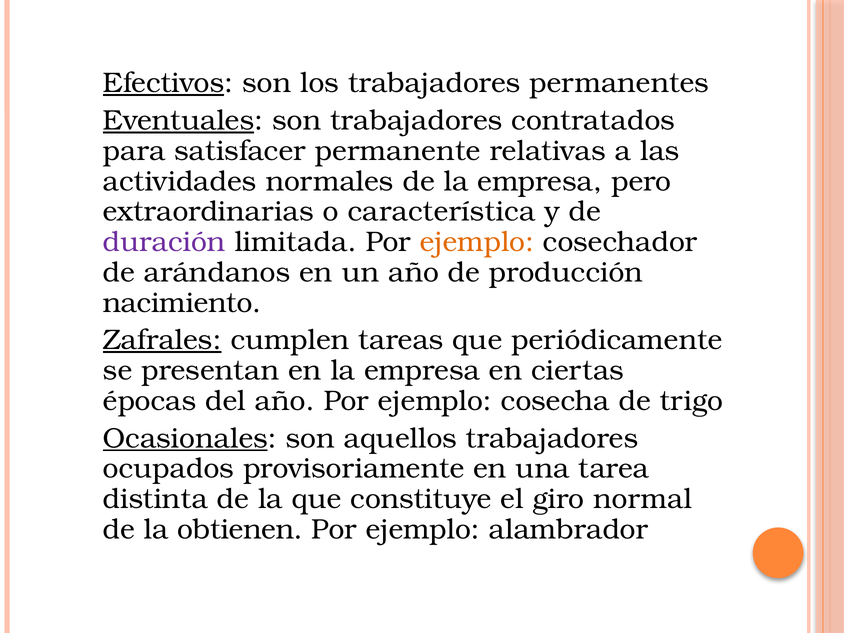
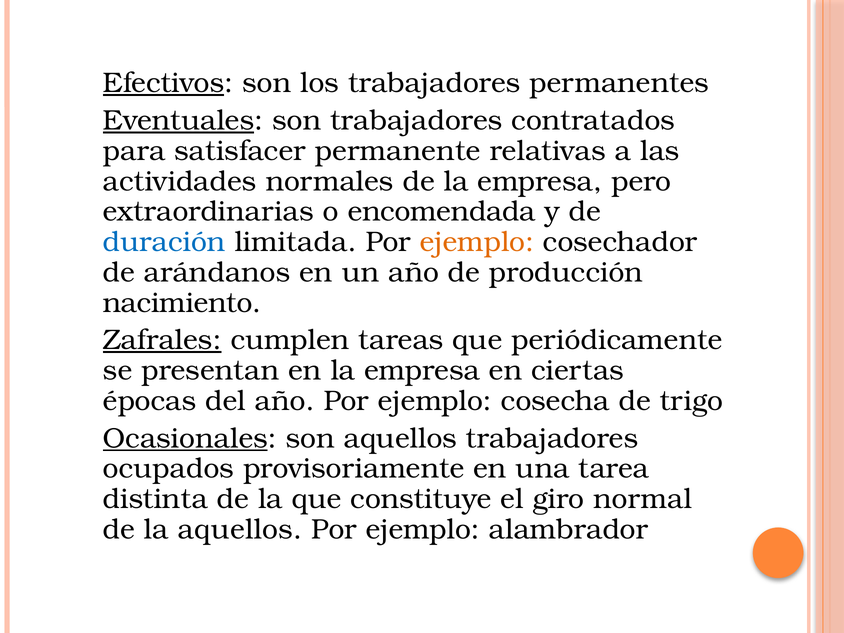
característica: característica -> encomendada
duración colour: purple -> blue
la obtienen: obtienen -> aquellos
